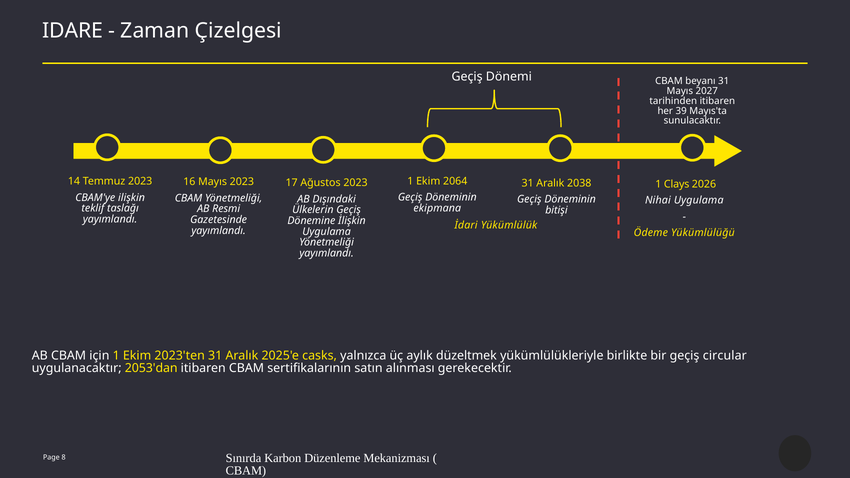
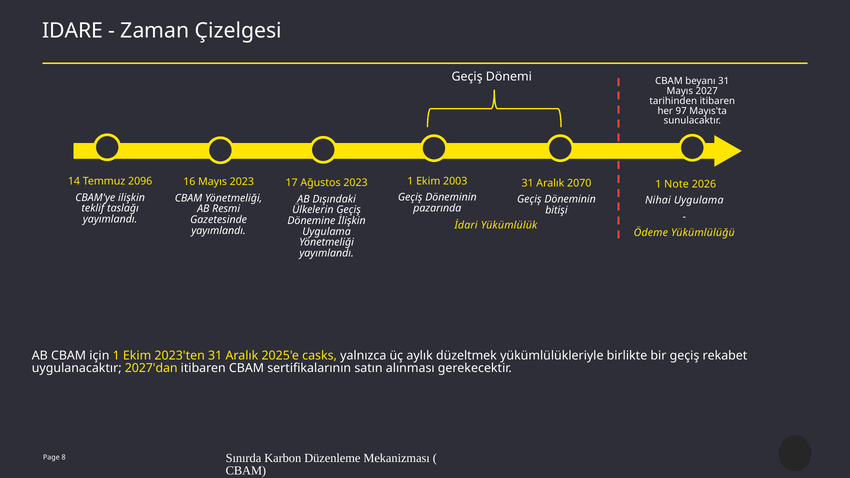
39: 39 -> 97
2064: 2064 -> 2003
Temmuz 2023: 2023 -> 2096
2038: 2038 -> 2070
Clays: Clays -> Note
ekipmana: ekipmana -> pazarında
circular: circular -> rekabet
2053'dan: 2053'dan -> 2027'dan
